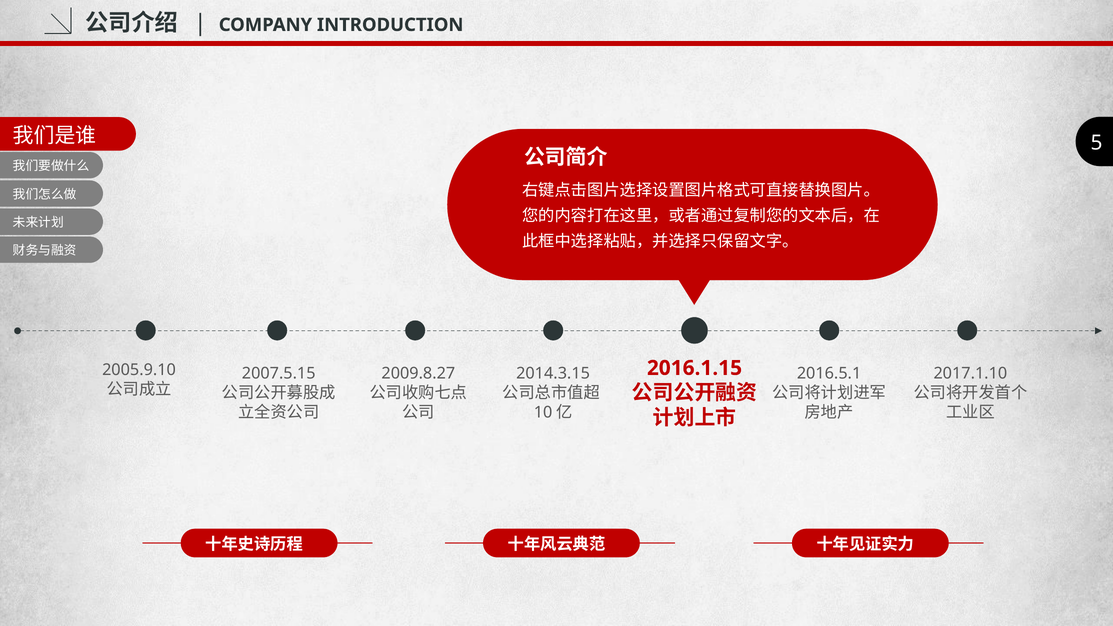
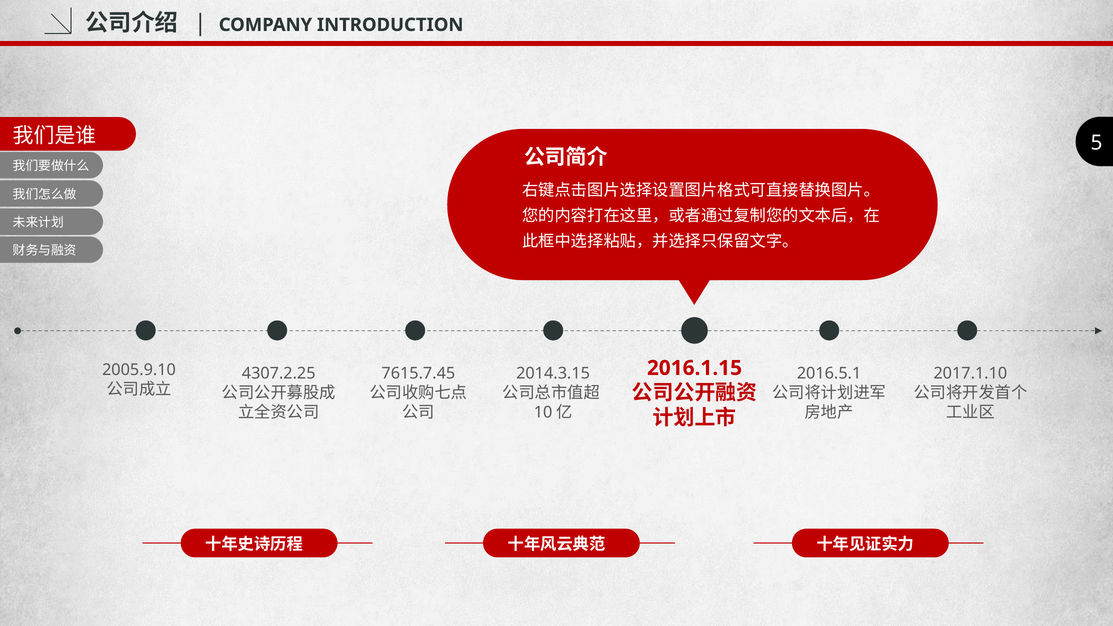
2007.5.15: 2007.5.15 -> 4307.2.25
2009.8.27: 2009.8.27 -> 7615.7.45
